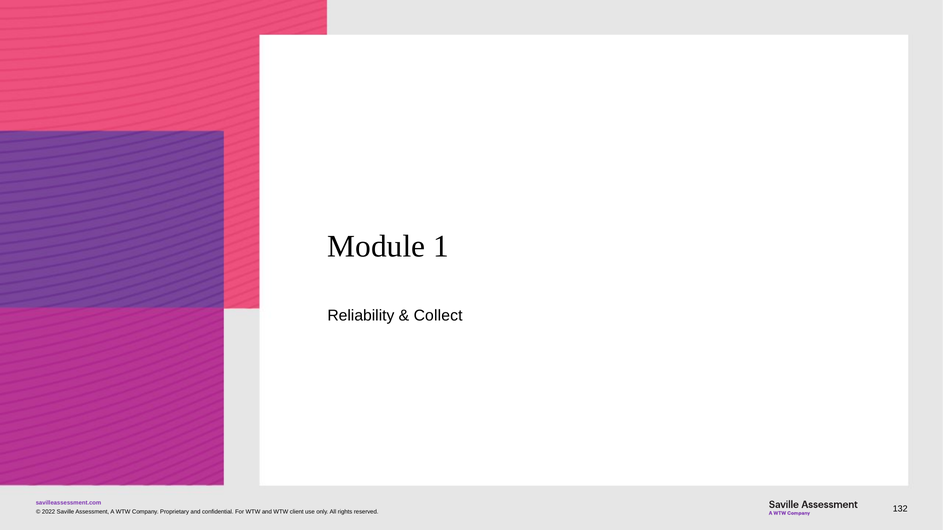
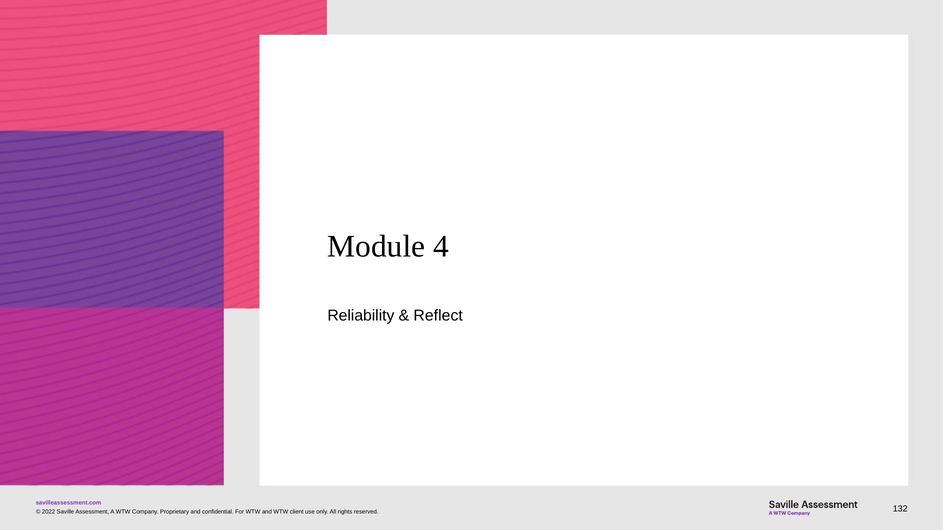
1: 1 -> 4
Collect: Collect -> Reflect
